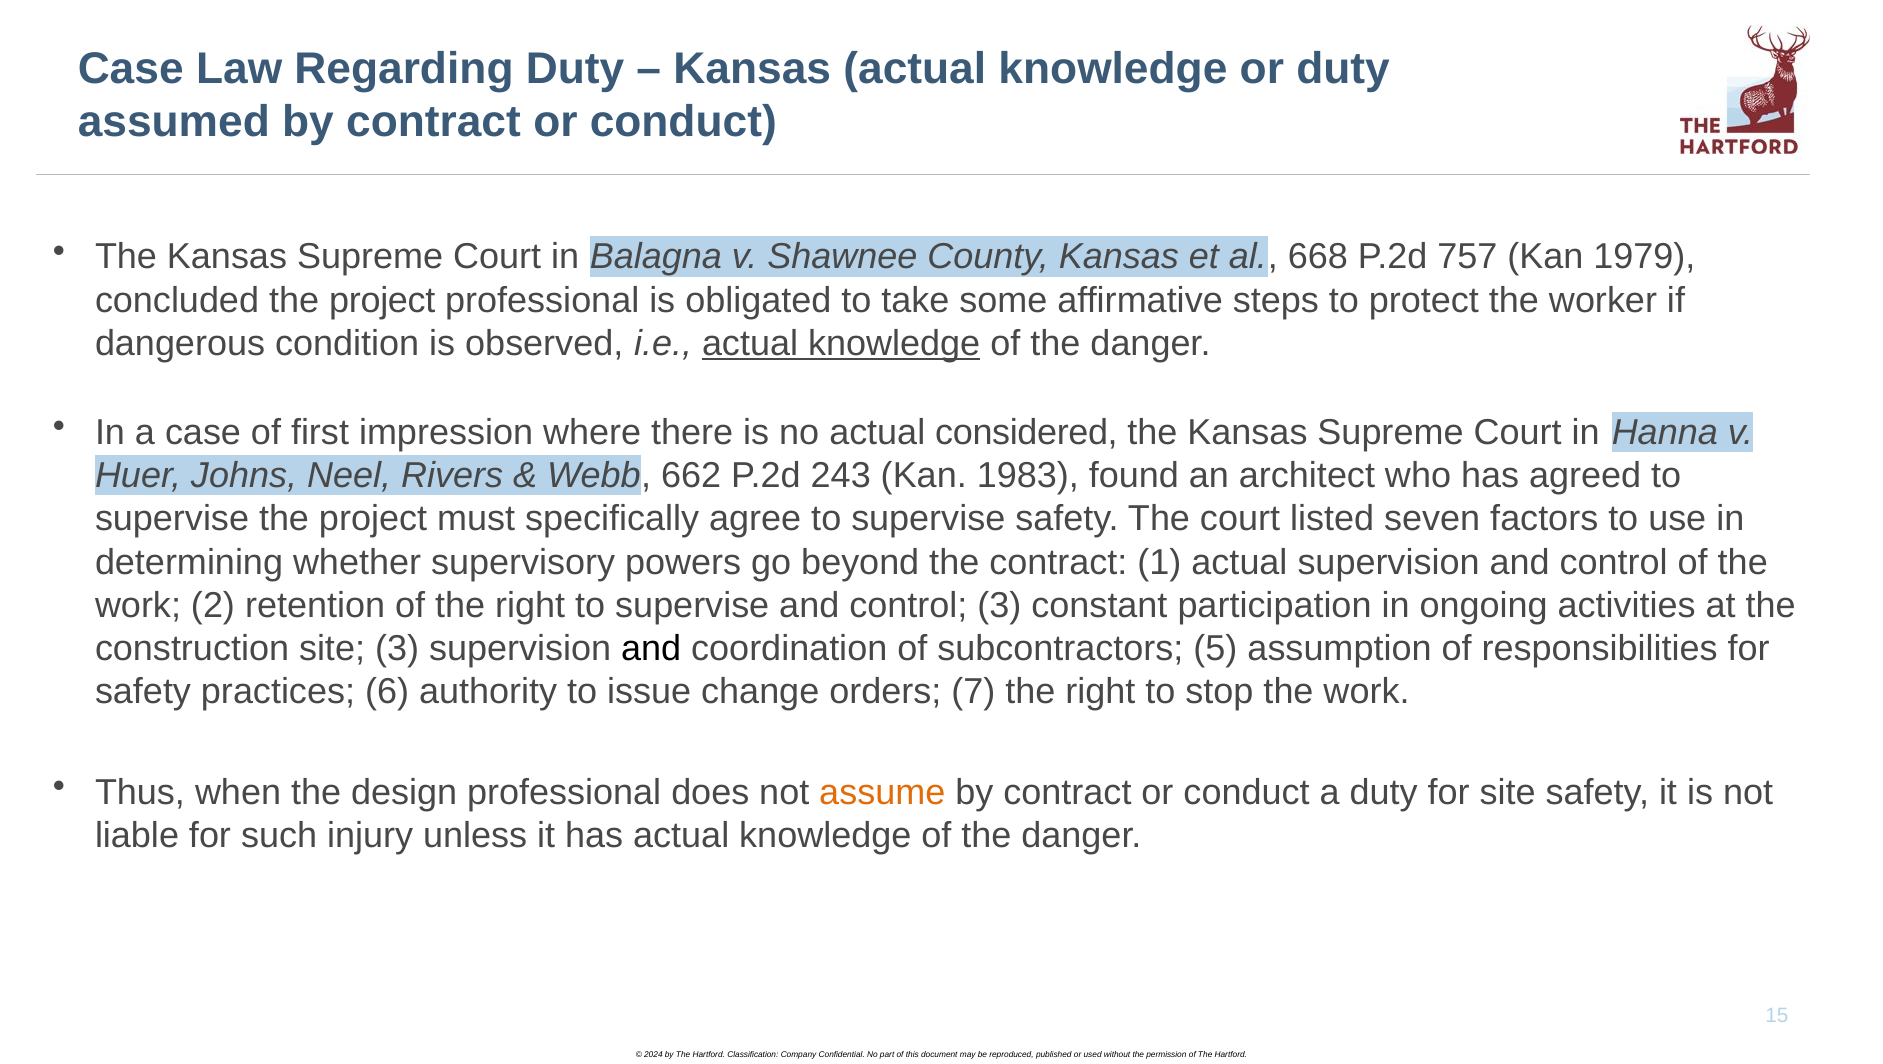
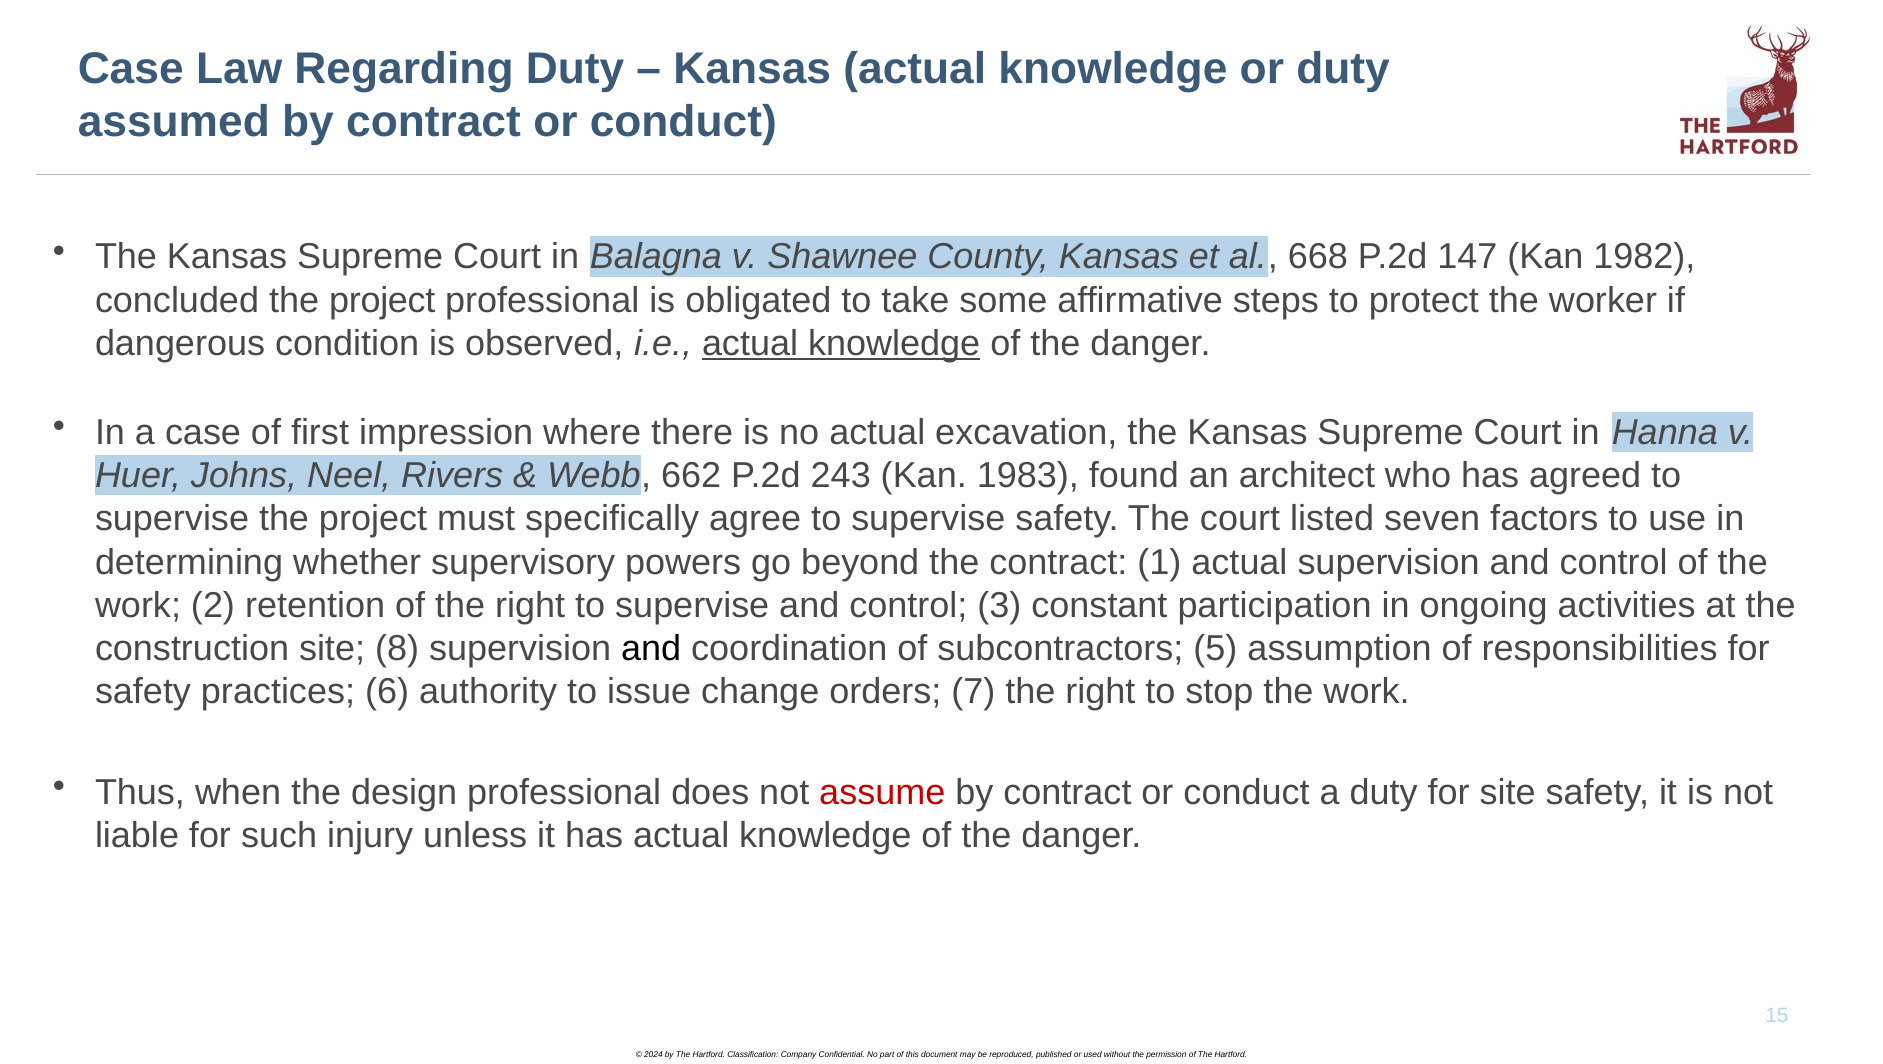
757: 757 -> 147
1979: 1979 -> 1982
considered: considered -> excavation
site 3: 3 -> 8
assume colour: orange -> red
